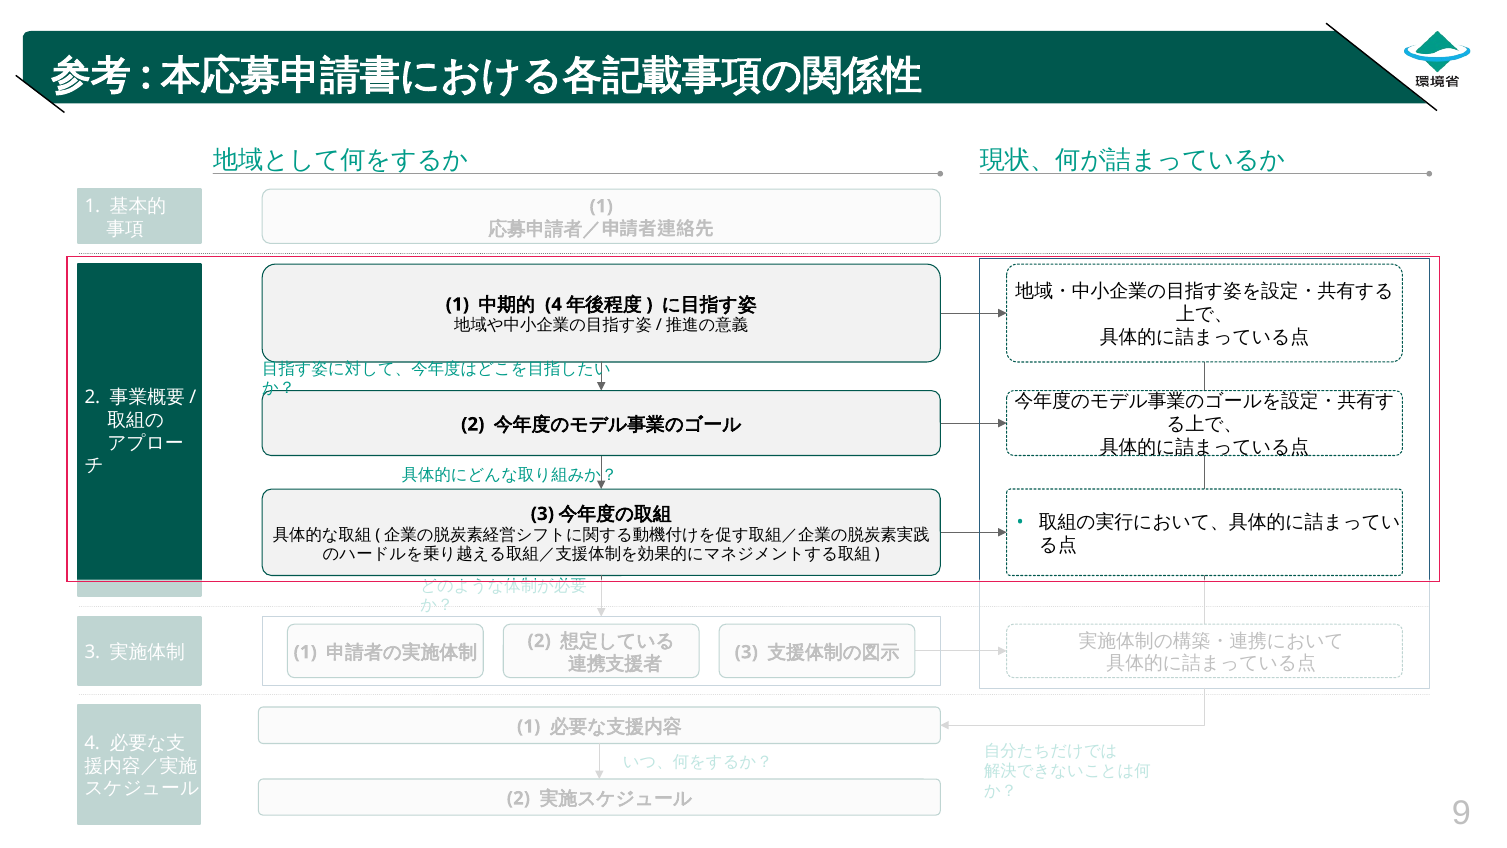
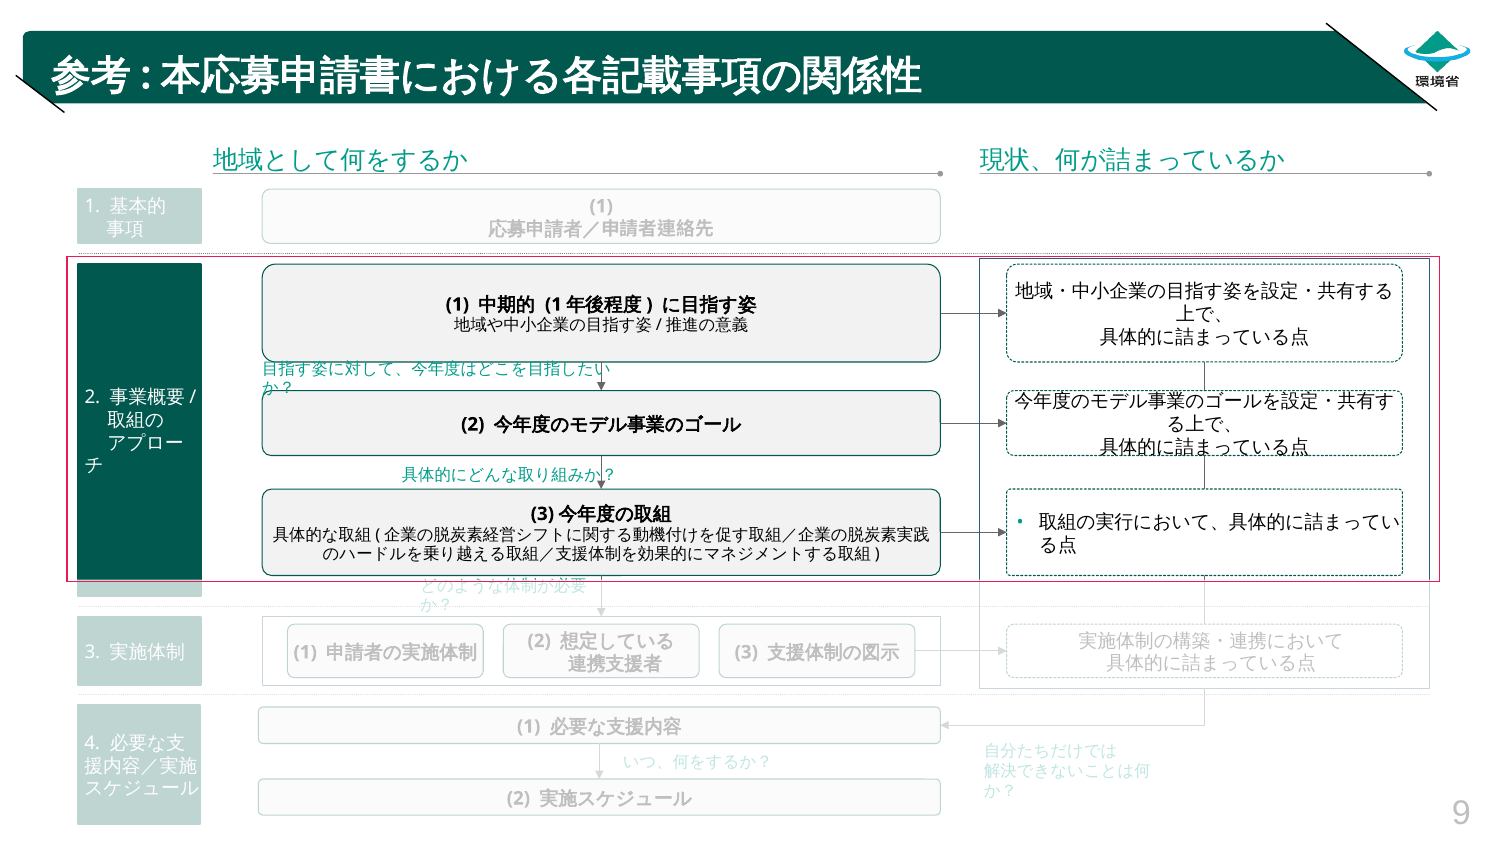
4 at (553, 304): 4 -> 1
